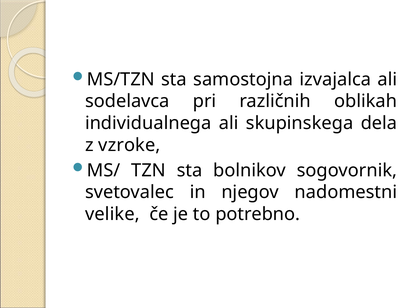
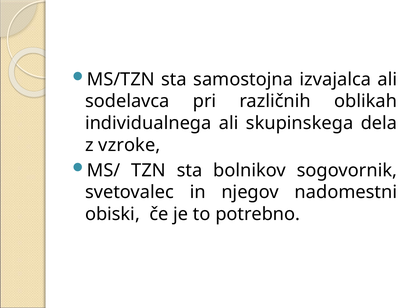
velike: velike -> obiski
